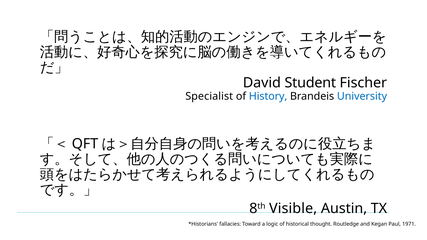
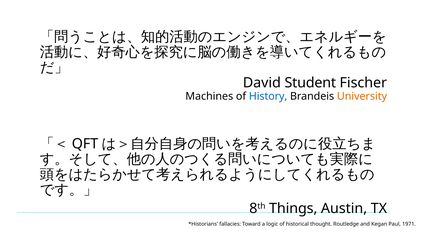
Specialist: Specialist -> Machines
University colour: blue -> orange
Visible: Visible -> Things
